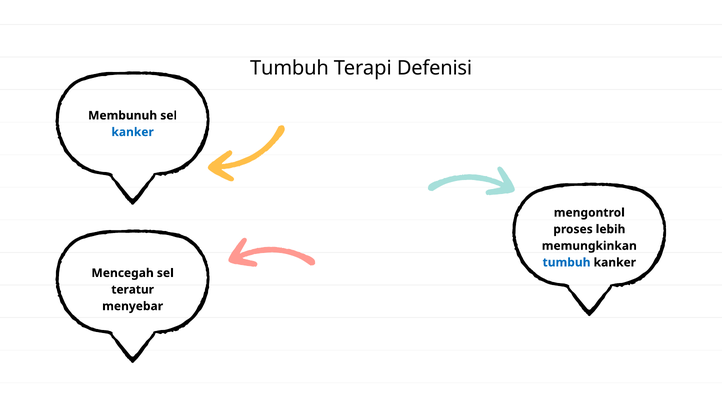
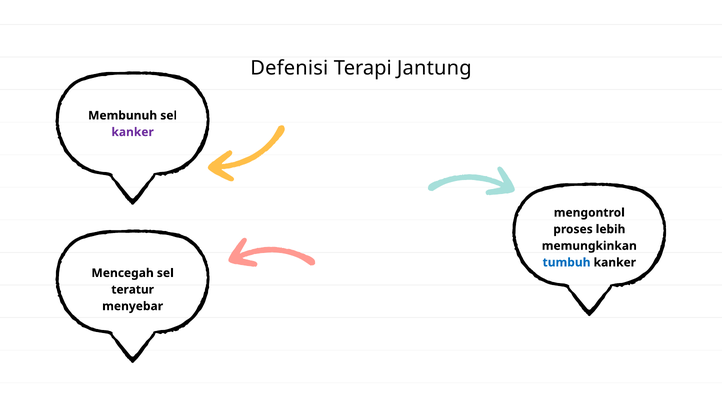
Tumbuh at (289, 68): Tumbuh -> Defenisi
Defenisi: Defenisi -> Jantung
kanker at (133, 132) colour: blue -> purple
